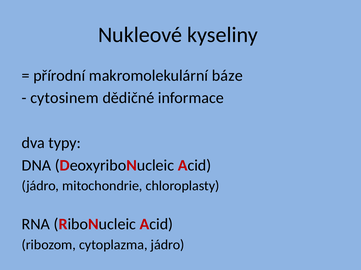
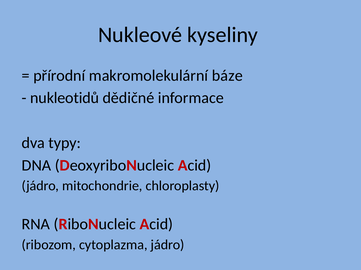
cytosinem: cytosinem -> nukleotidů
